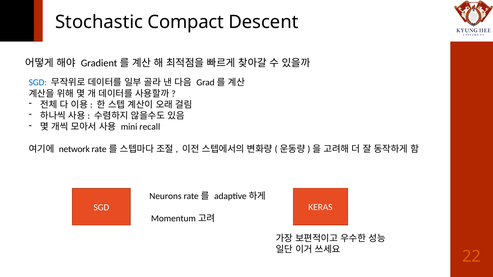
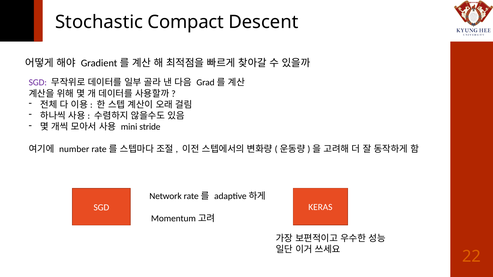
SGD at (38, 83) colour: blue -> purple
recall: recall -> stride
network: network -> number
Neurons: Neurons -> Network
